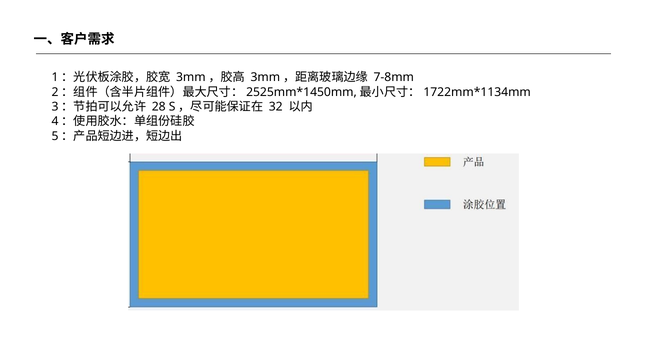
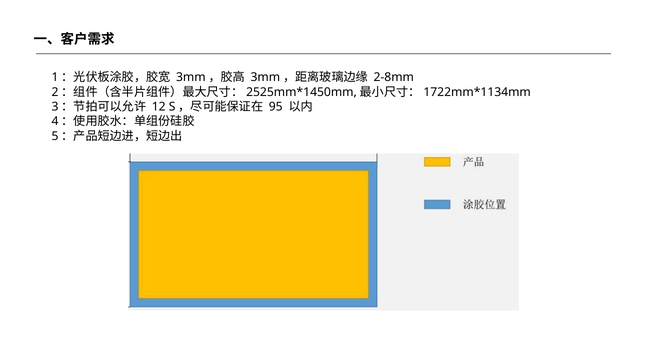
7-8mm: 7-8mm -> 2-8mm
28: 28 -> 12
32: 32 -> 95
